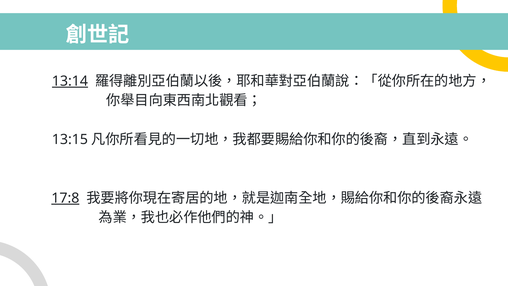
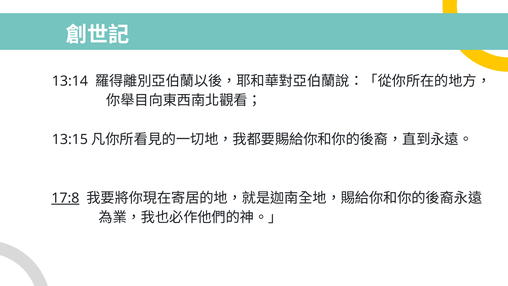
13:14 underline: present -> none
